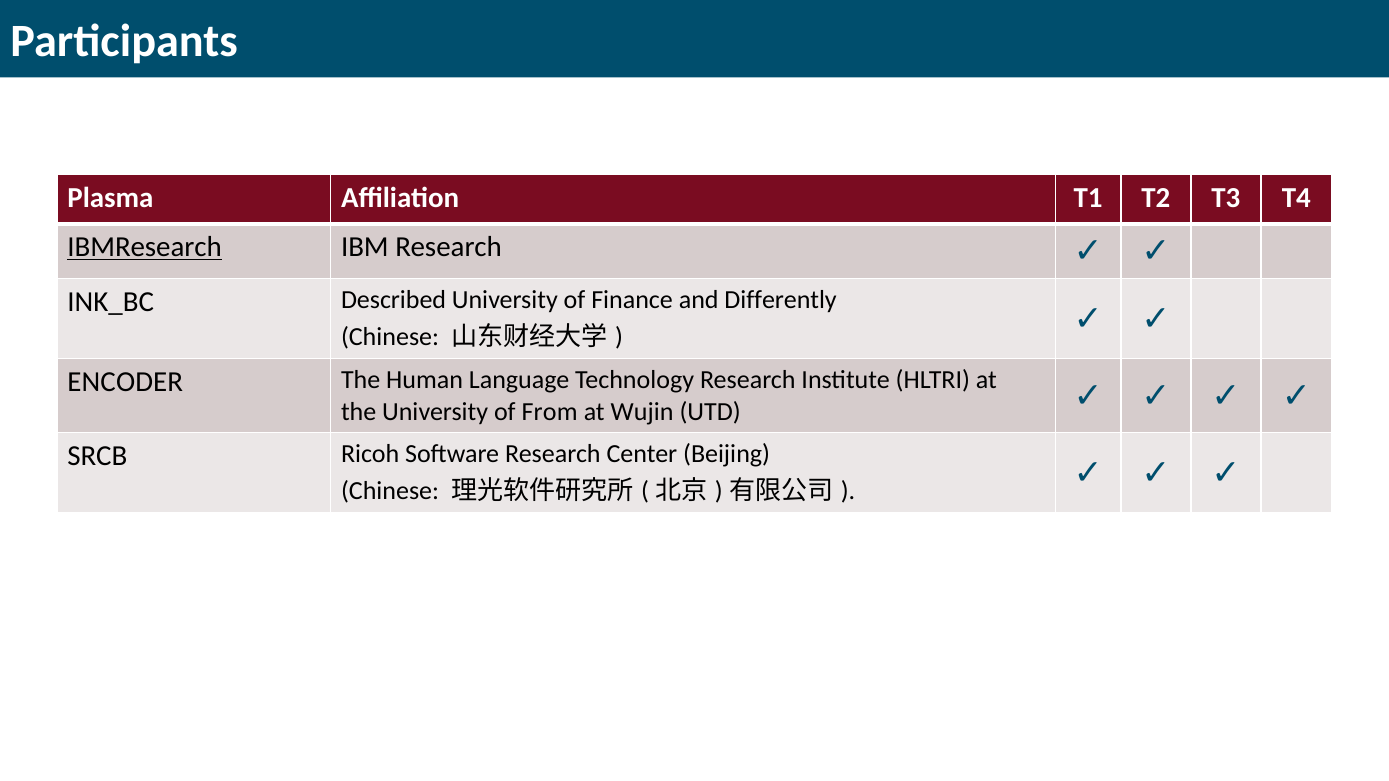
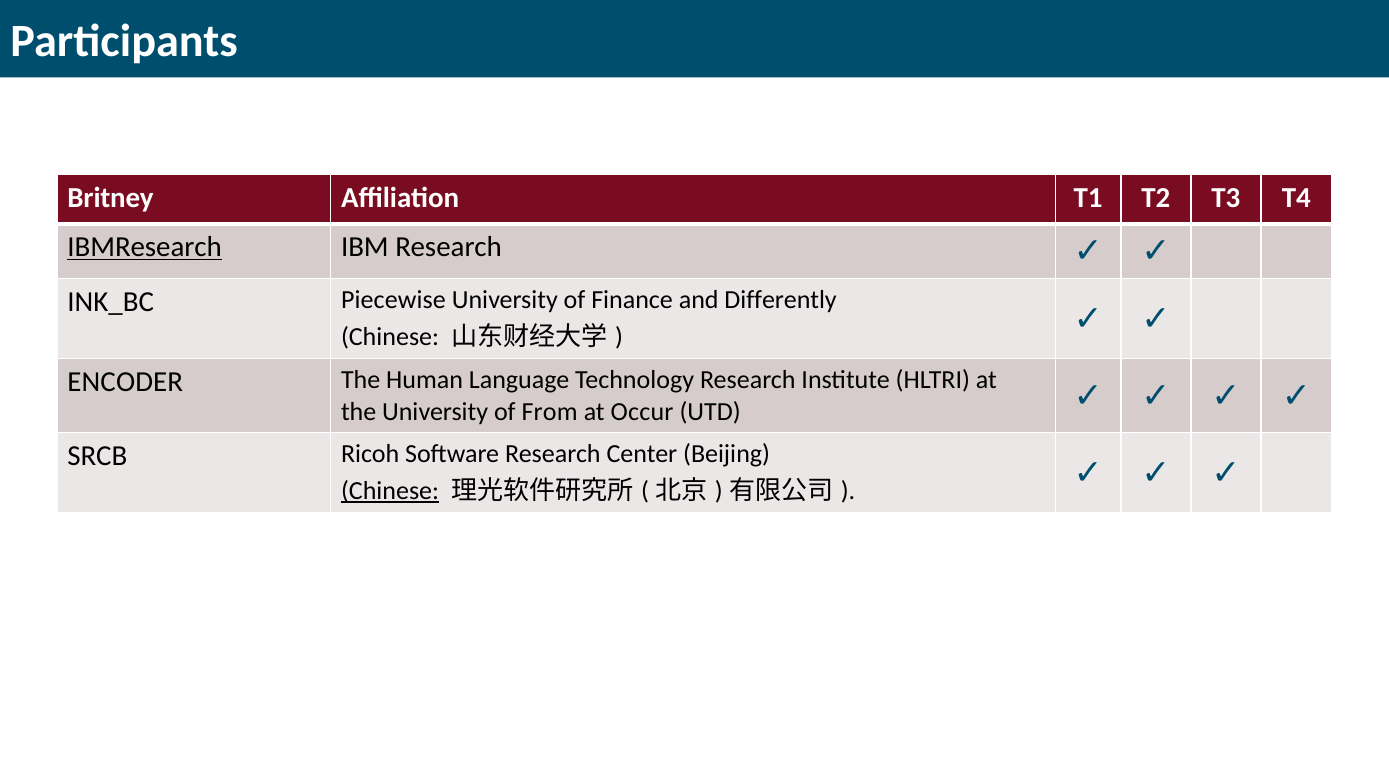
Plasma: Plasma -> Britney
Described: Described -> Piecewise
Wujin: Wujin -> Occur
Chinese at (390, 491) underline: none -> present
